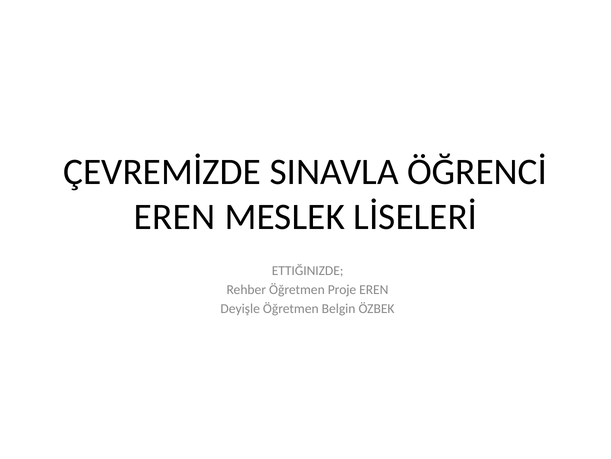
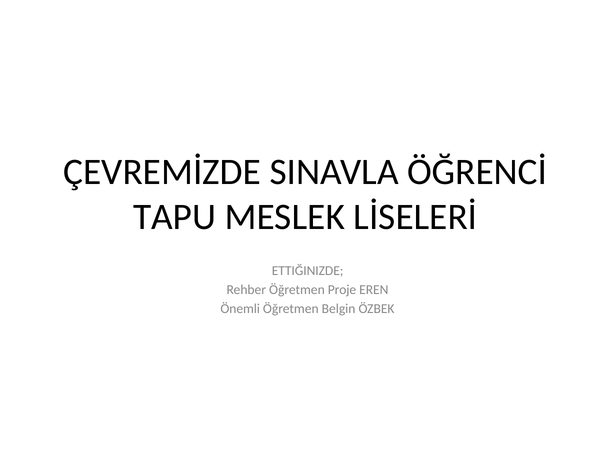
EREN at (175, 216): EREN -> TAPU
Deyişle: Deyişle -> Önemli
